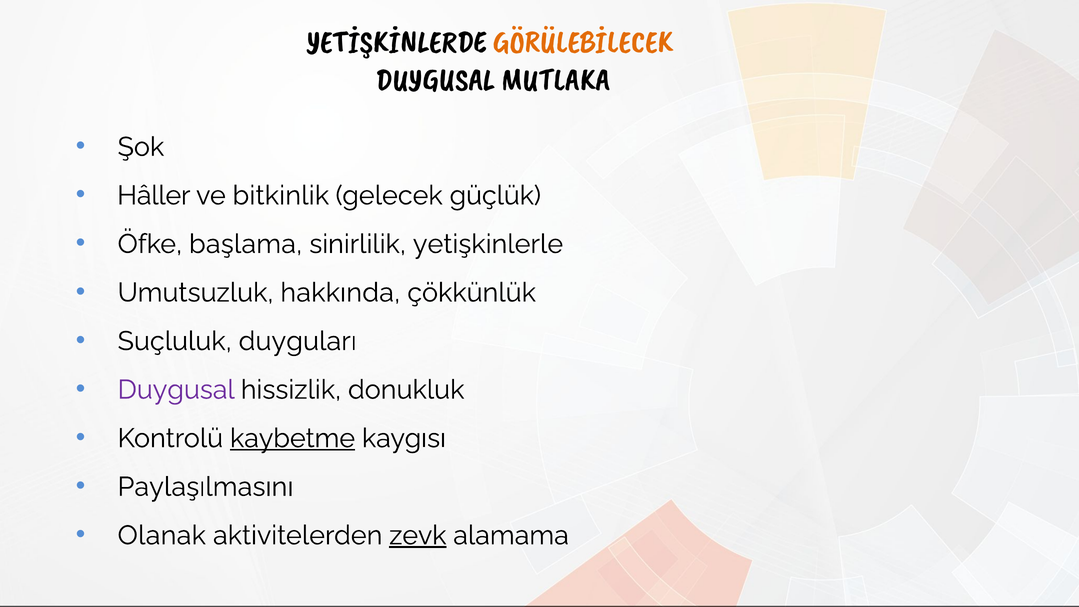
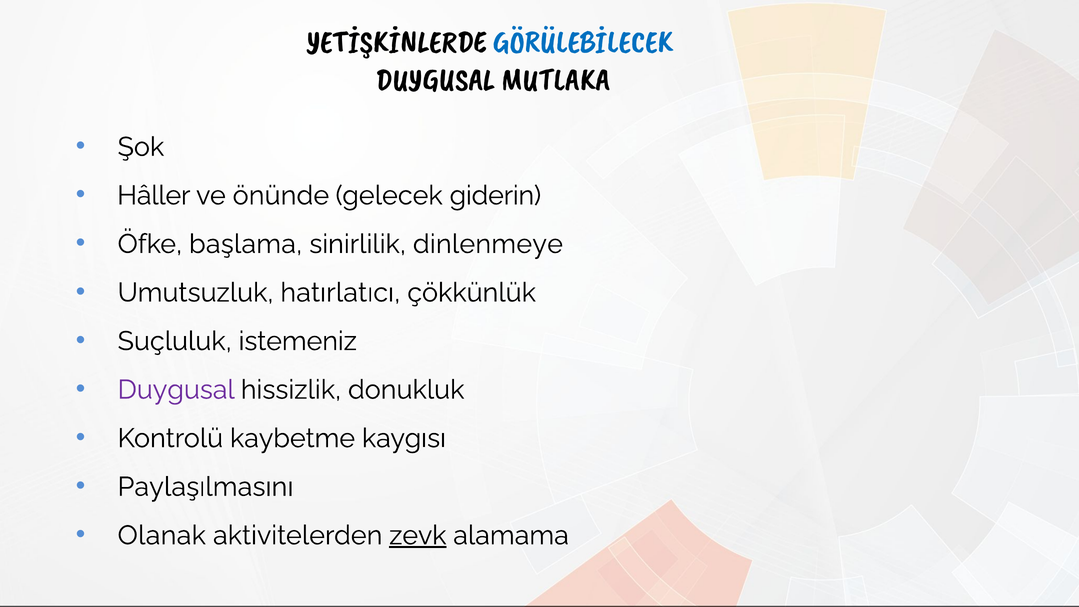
GÖRÜLEBİLECEK colour: orange -> blue
bitkinlik: bitkinlik -> önünde
güçlük: güçlük -> giderin
yetişkinlerle: yetişkinlerle -> dinlenmeye
hakkında: hakkında -> hatırlatıcı
duyguları: duyguları -> istemeniz
kaybetme underline: present -> none
